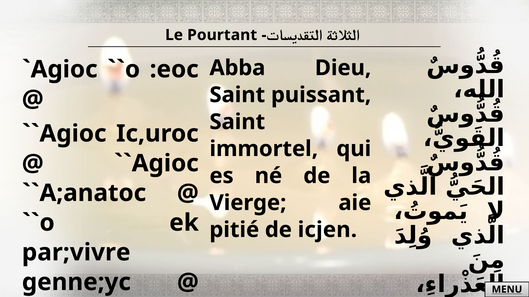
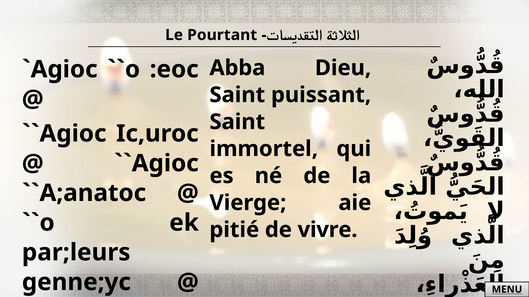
icjen: icjen -> vivre
par;vivre: par;vivre -> par;leurs
